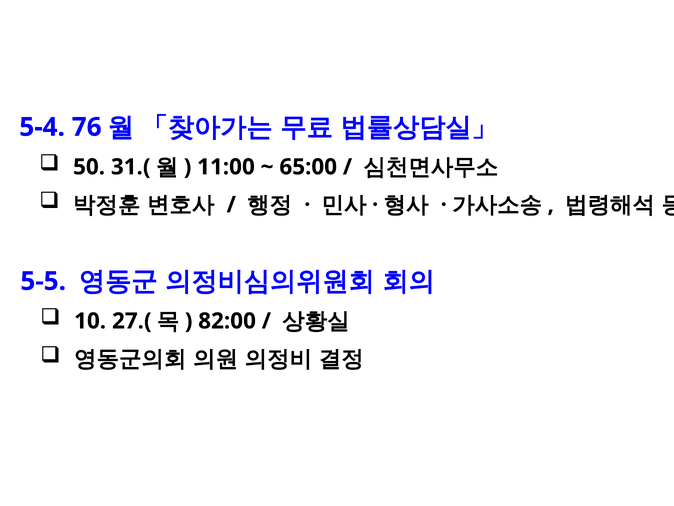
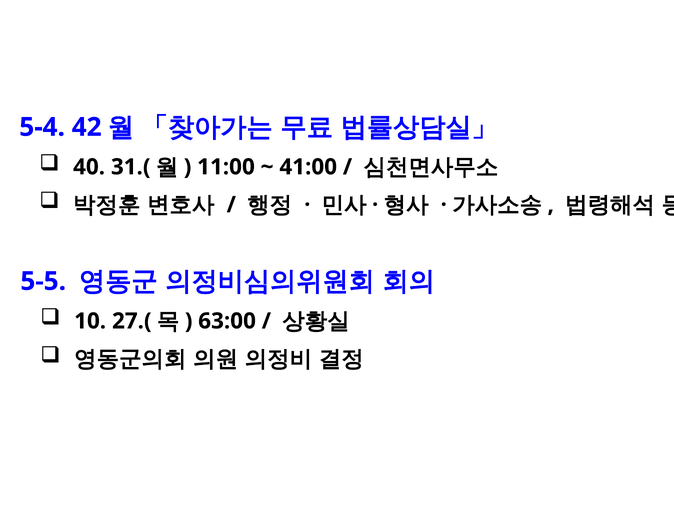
76: 76 -> 42
50: 50 -> 40
65:00: 65:00 -> 41:00
82:00: 82:00 -> 63:00
